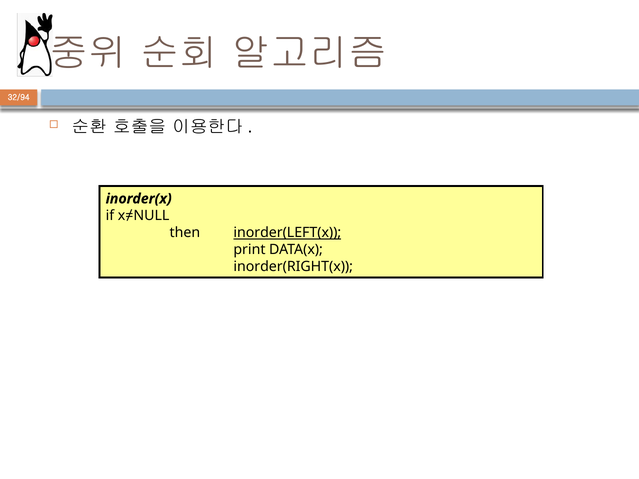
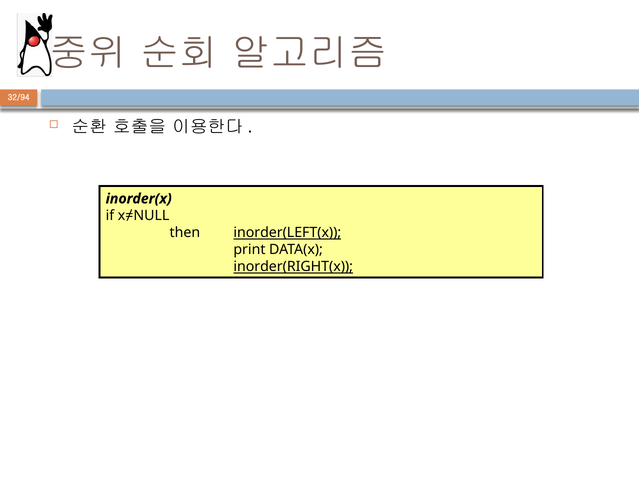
inorder(RIGHT(x underline: none -> present
